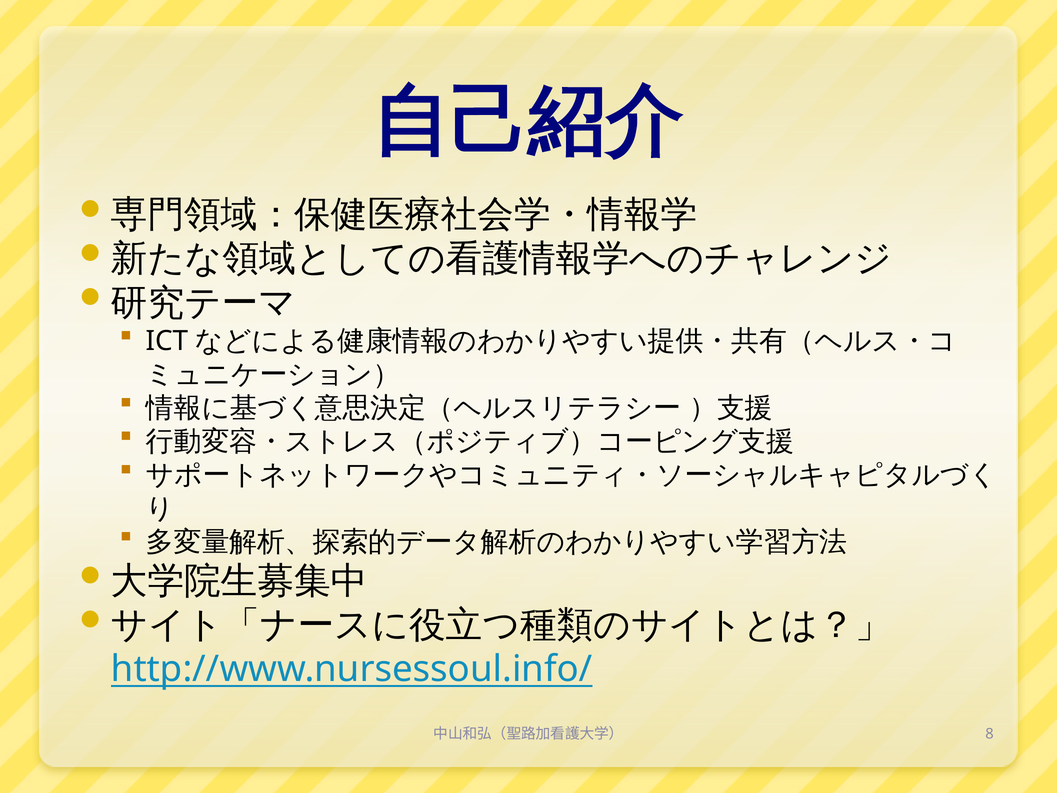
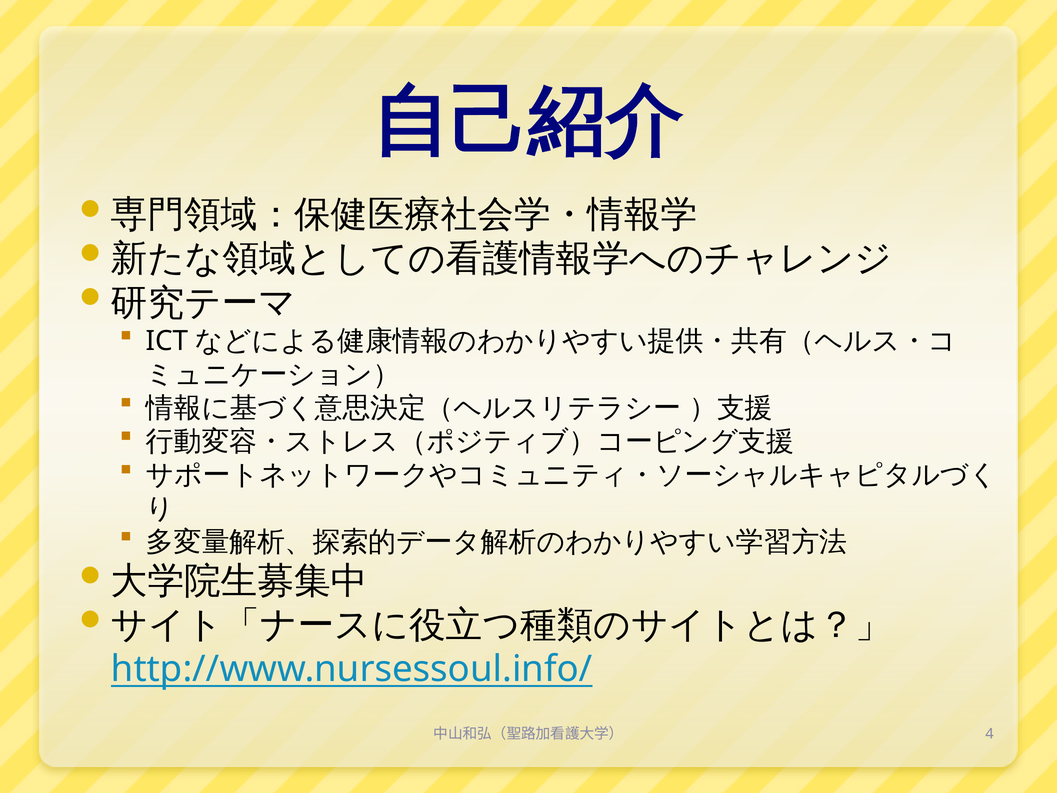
8: 8 -> 4
